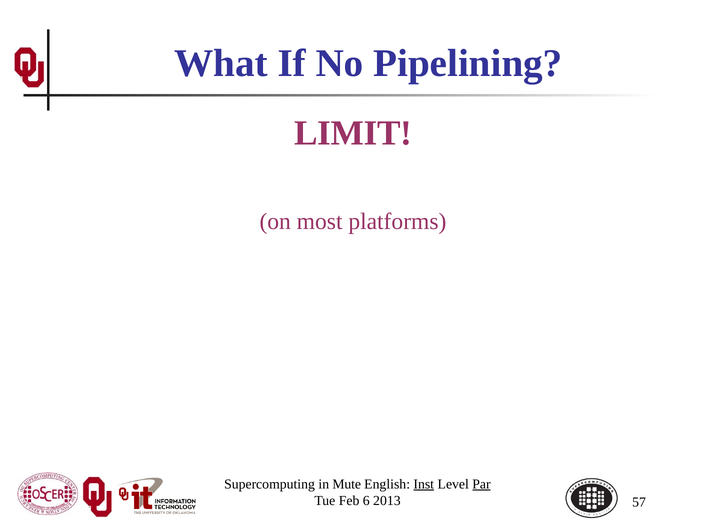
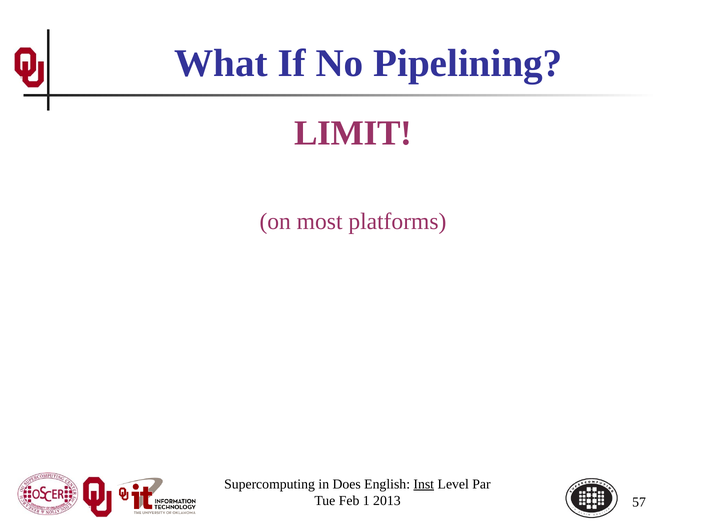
Mute: Mute -> Does
Par underline: present -> none
6: 6 -> 1
